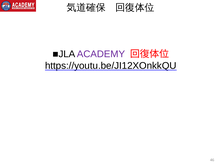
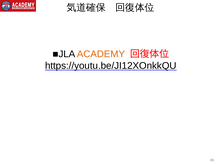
ACADEMY colour: purple -> orange
